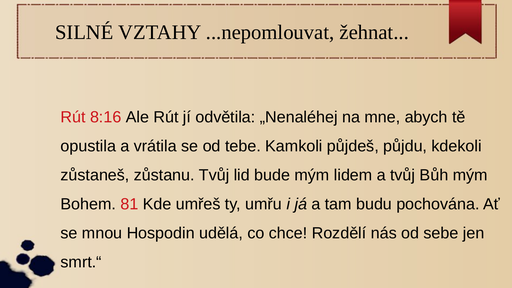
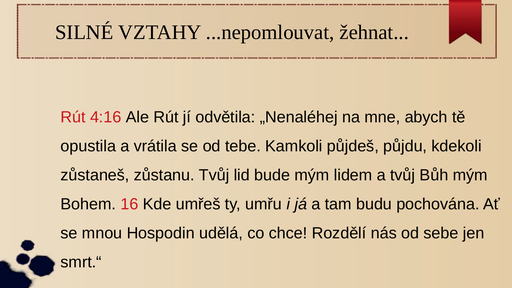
8:16: 8:16 -> 4:16
81: 81 -> 16
